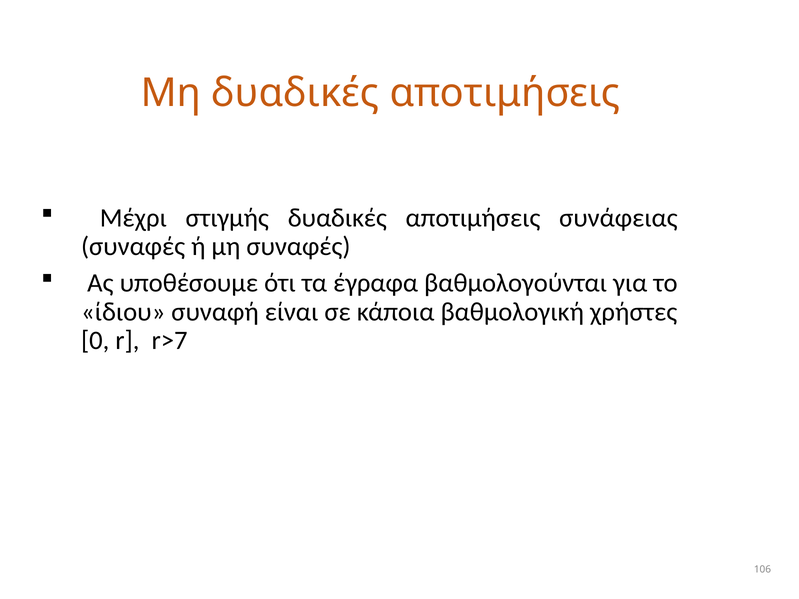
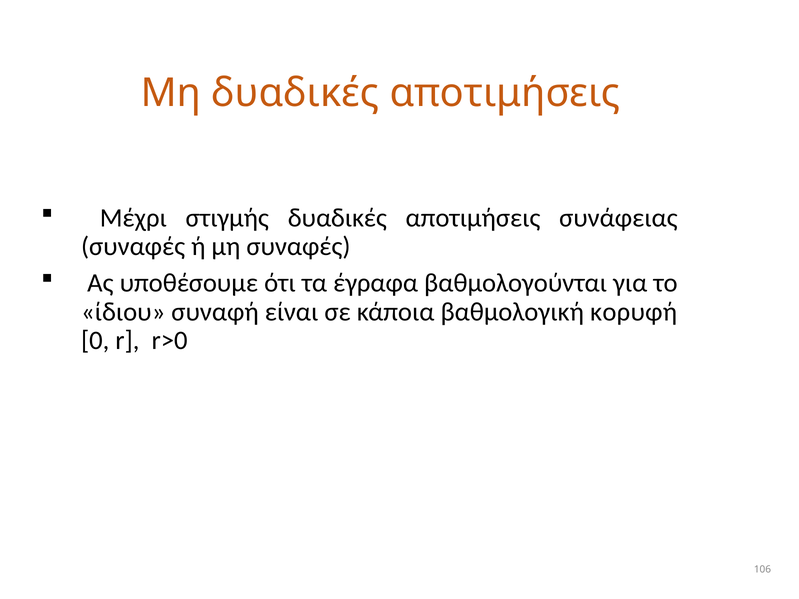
χρήστες: χρήστες -> κορυφή
r>7: r>7 -> r>0
